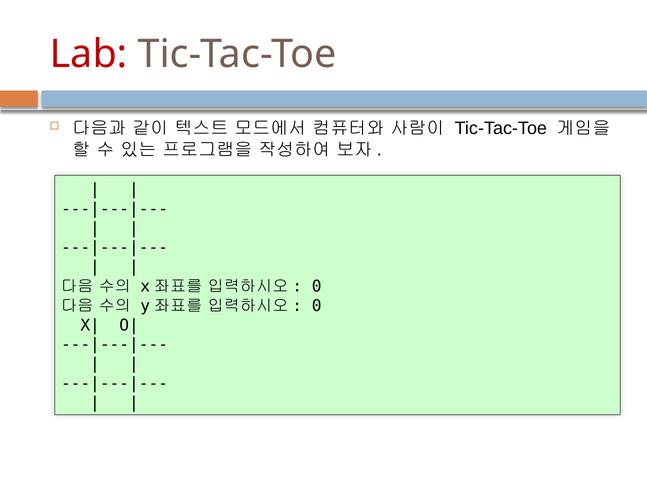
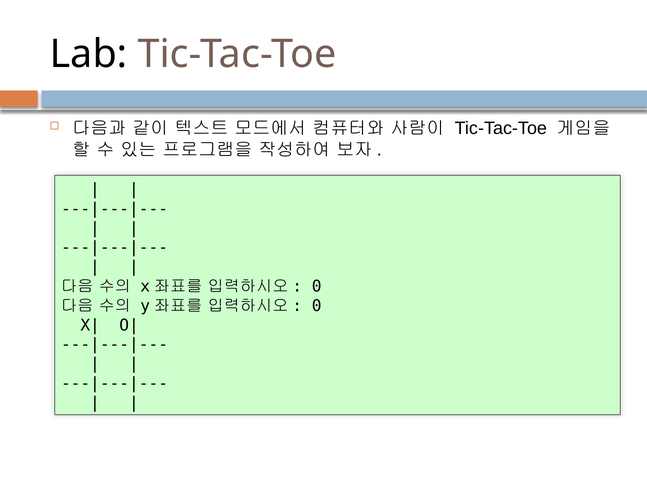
Lab colour: red -> black
